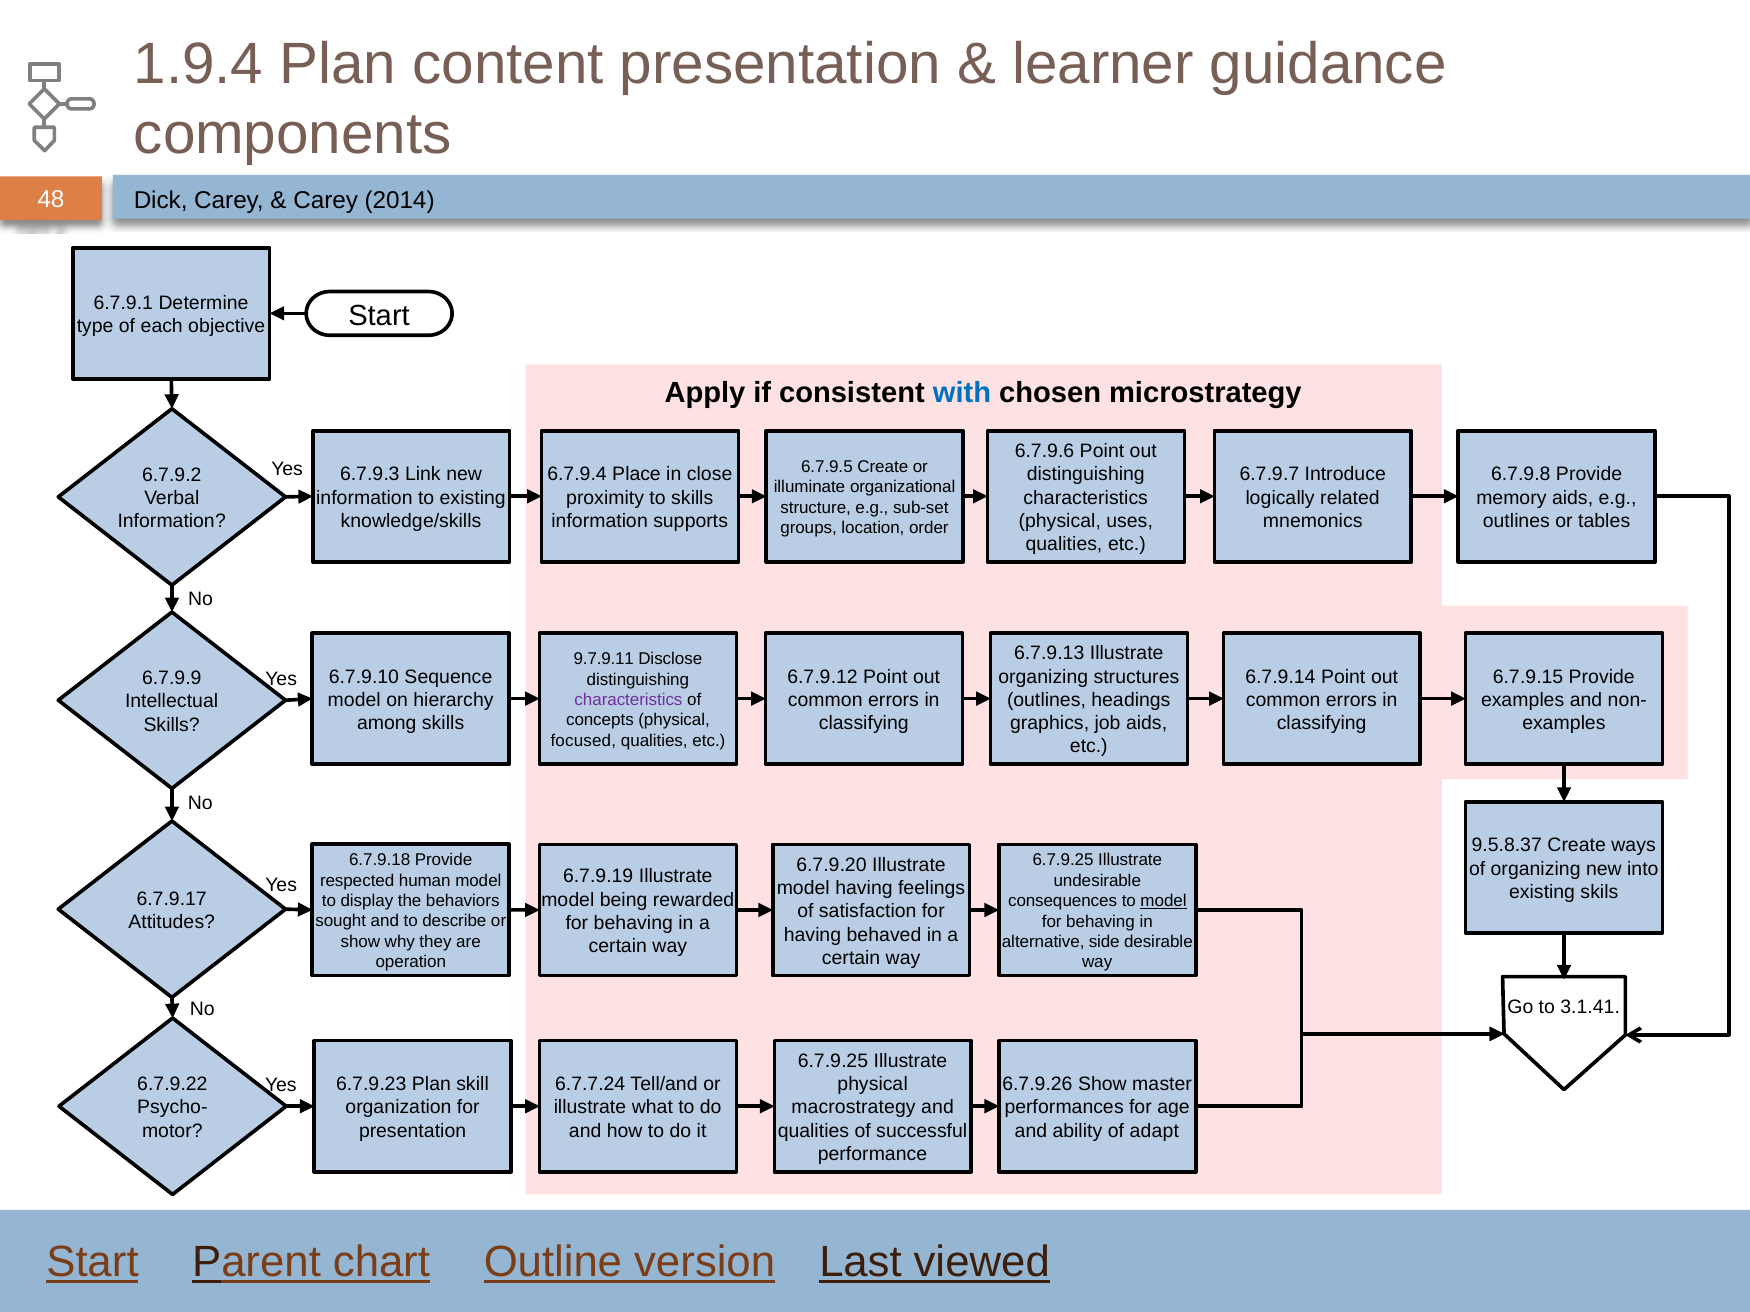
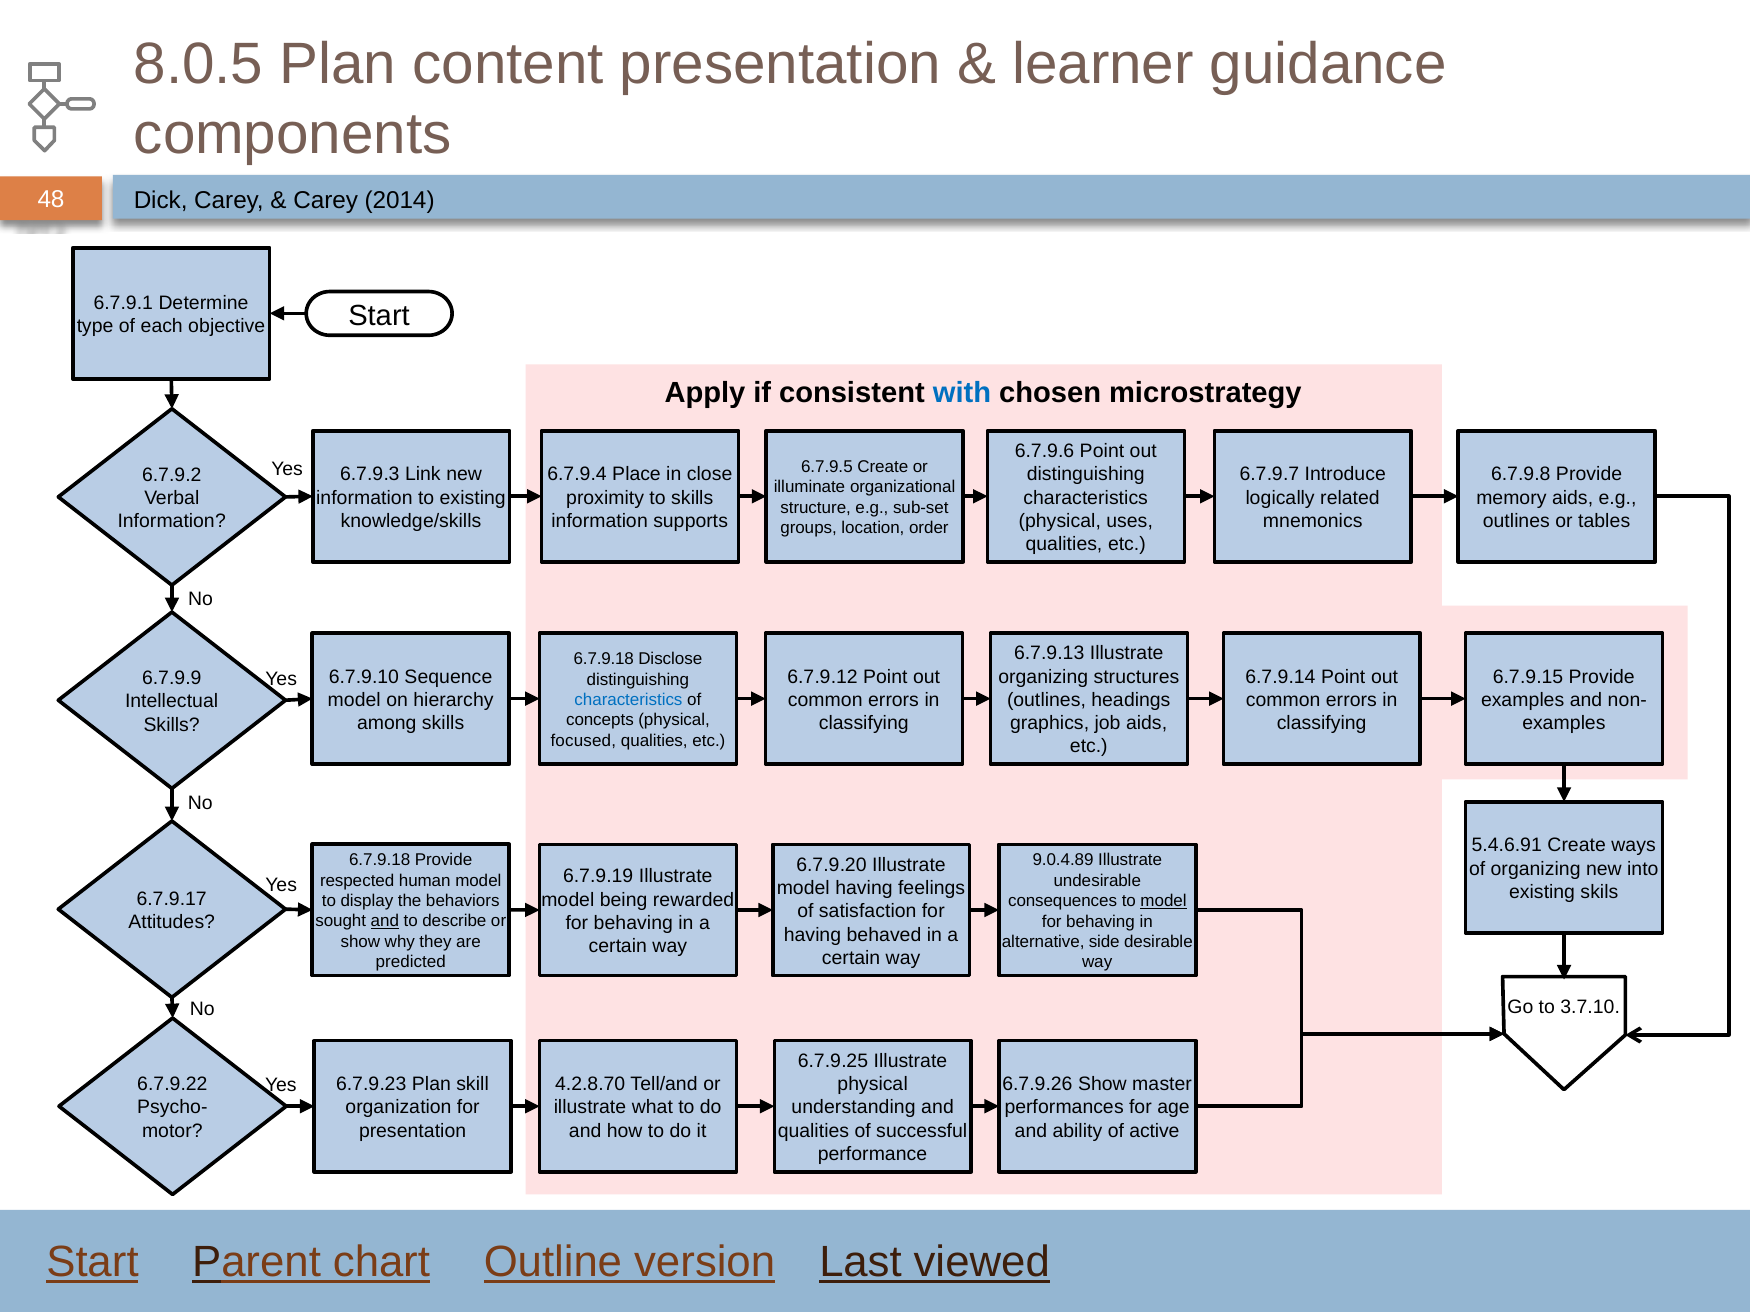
1.9.4: 1.9.4 -> 8.0.5
9.7.9.11 at (604, 659): 9.7.9.11 -> 6.7.9.18
characteristics at (628, 700) colour: purple -> blue
9.5.8.37: 9.5.8.37 -> 5.4.6.91
6.7.9.25 at (1063, 861): 6.7.9.25 -> 9.0.4.89
and at (385, 922) underline: none -> present
operation: operation -> predicted
3.1.41: 3.1.41 -> 3.7.10
6.7.7.24: 6.7.7.24 -> 4.2.8.70
macrostrategy: macrostrategy -> understanding
adapt: adapt -> active
